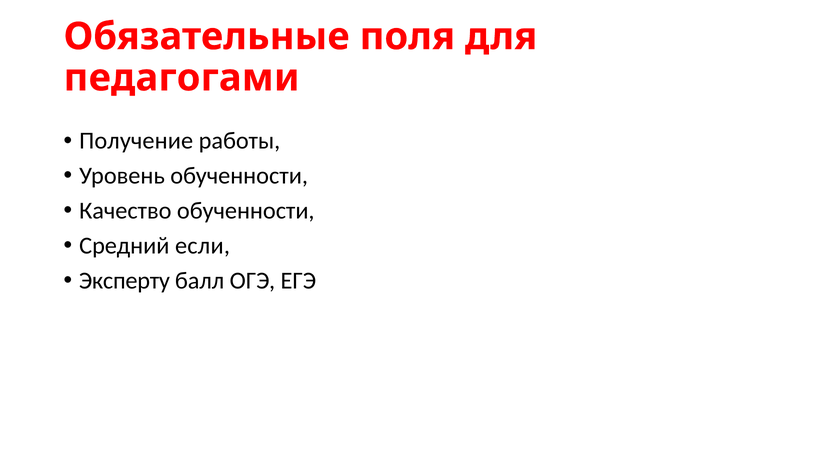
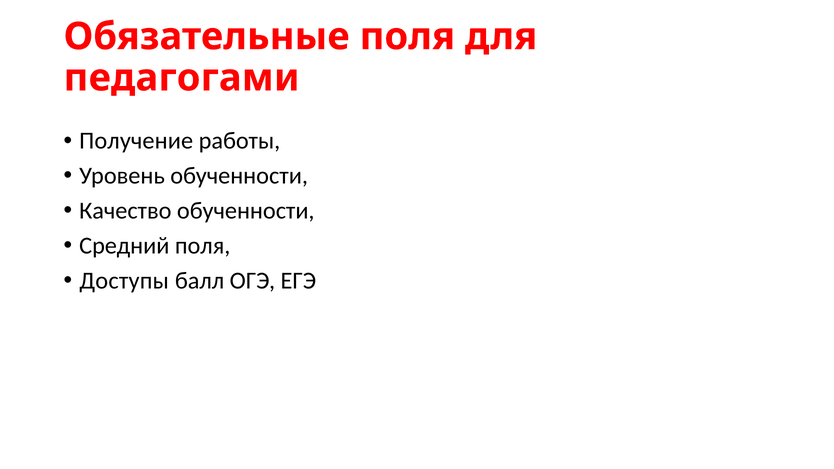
Средний если: если -> поля
Эксперту: Эксперту -> Доступы
